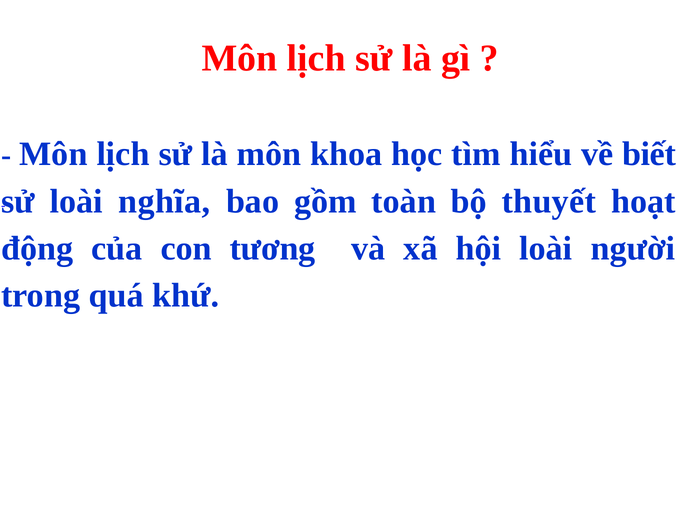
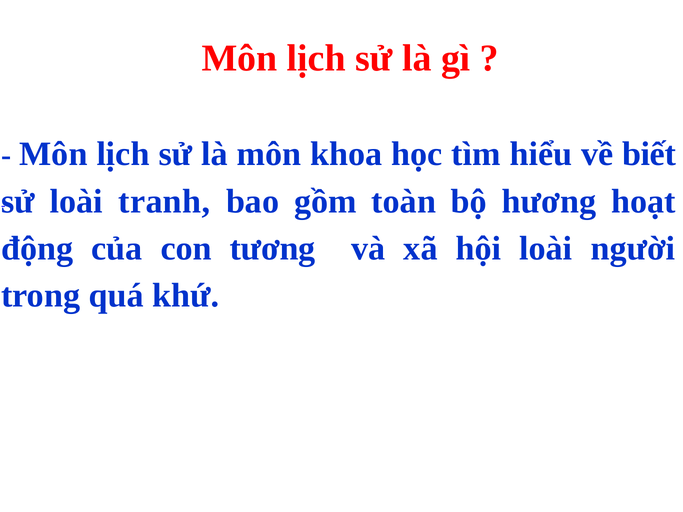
nghĩa: nghĩa -> tranh
thuyết: thuyết -> hương
